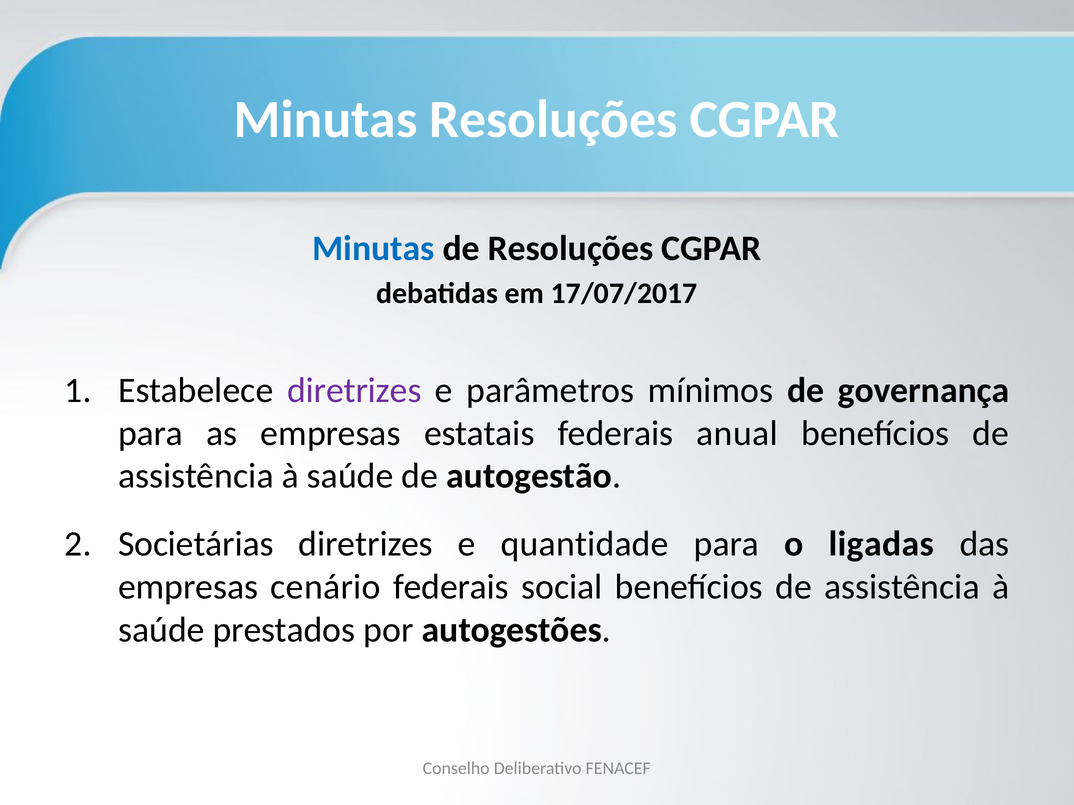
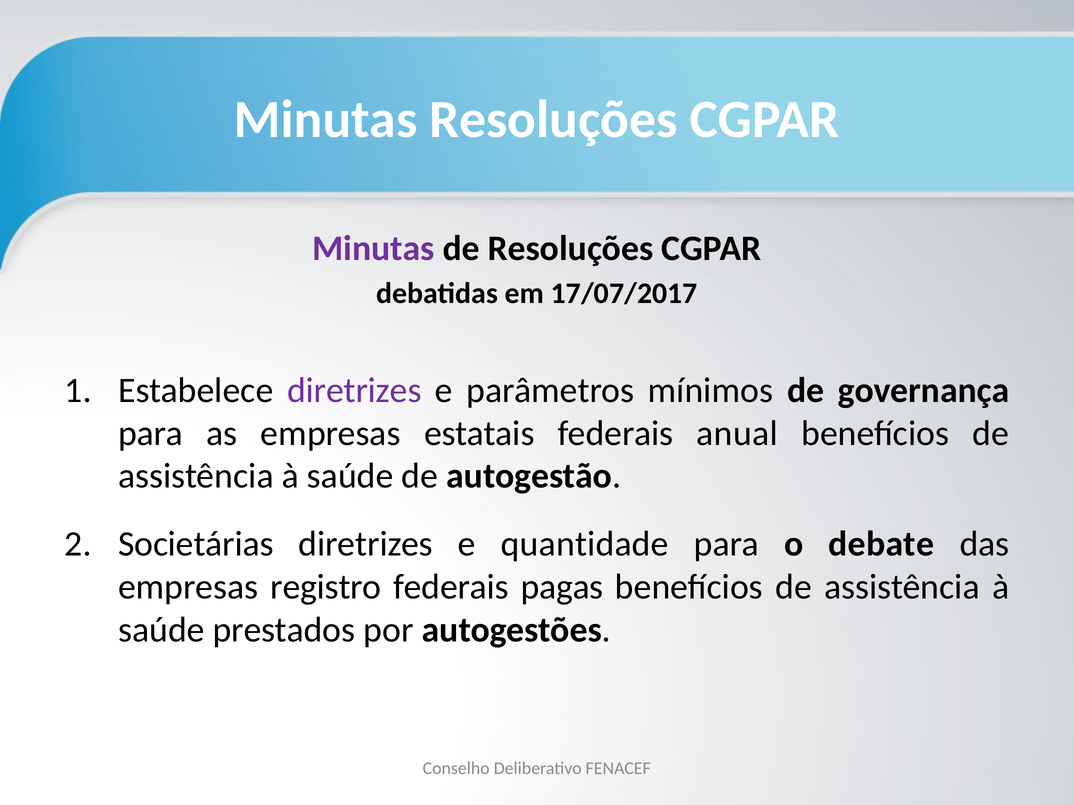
Minutas at (373, 249) colour: blue -> purple
ligadas: ligadas -> debate
cenário: cenário -> registro
social: social -> pagas
